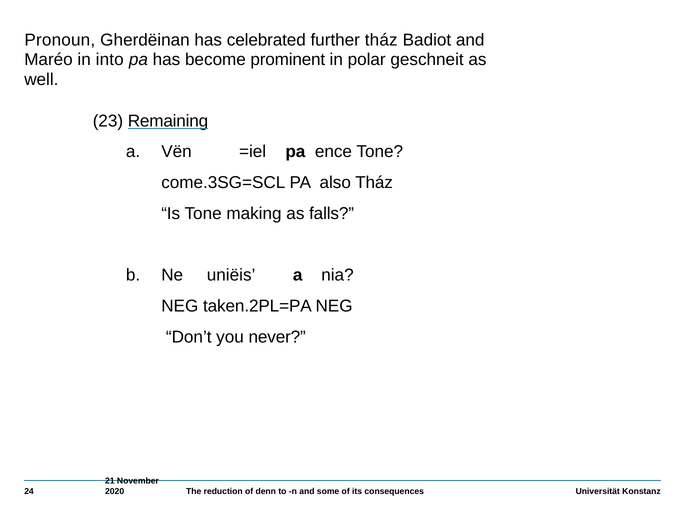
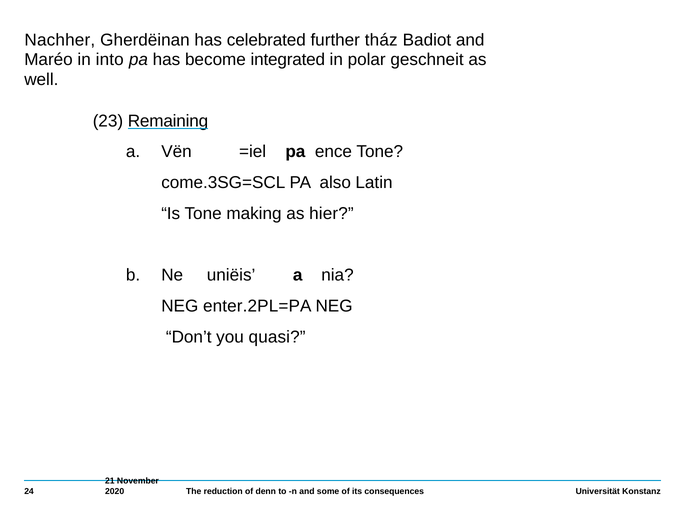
Pronoun: Pronoun -> Nachher
prominent: prominent -> integrated
also Tház: Tház -> Latin
falls: falls -> hier
taken.2PL=PA: taken.2PL=PA -> enter.2PL=PA
never: never -> quasi
